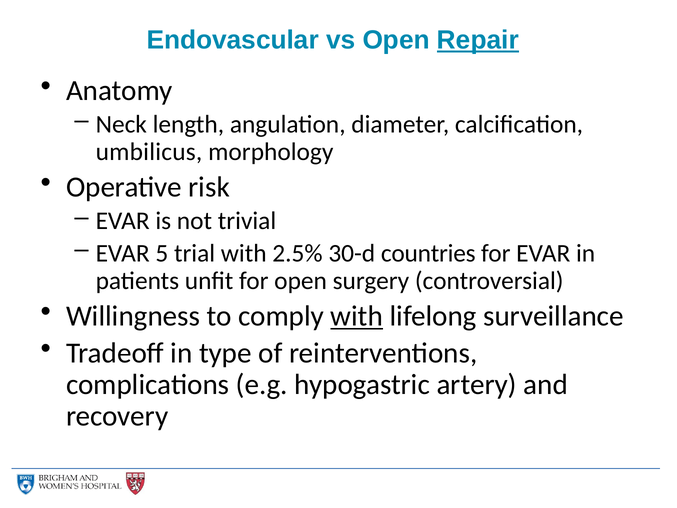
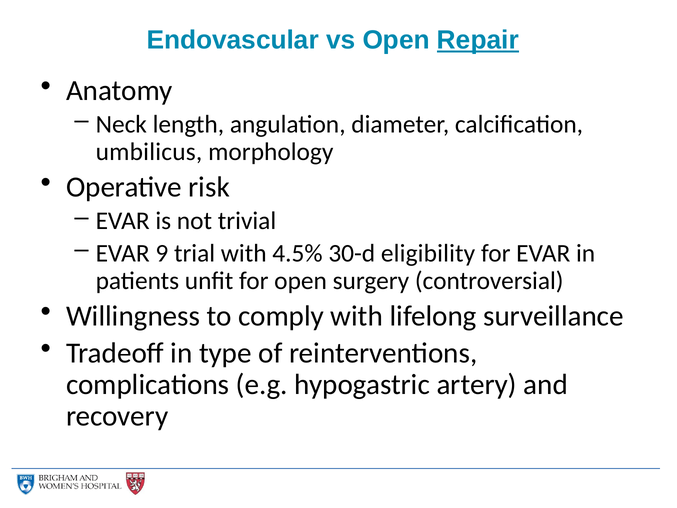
5: 5 -> 9
2.5%: 2.5% -> 4.5%
countries: countries -> eligibility
with at (357, 316) underline: present -> none
